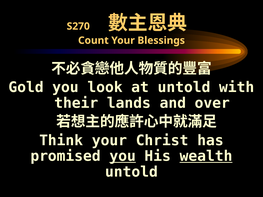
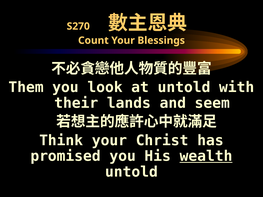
Gold: Gold -> Them
over: over -> seem
you at (123, 156) underline: present -> none
